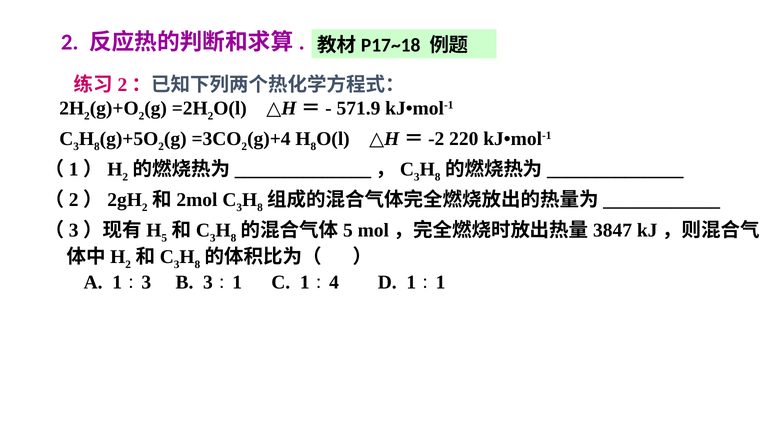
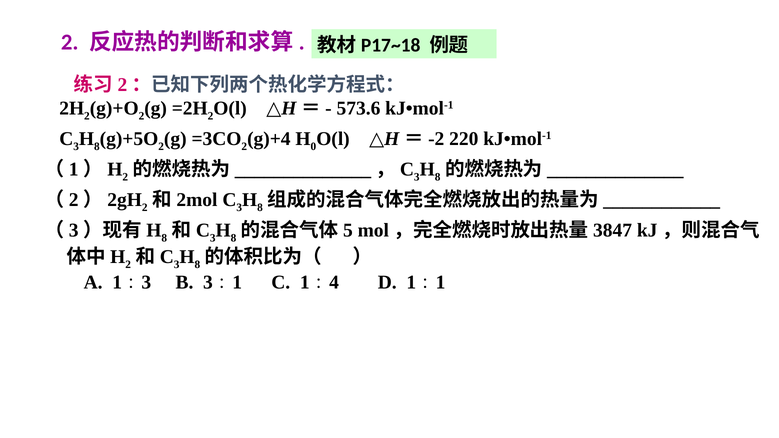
571.9: 571.9 -> 573.6
8 at (313, 146): 8 -> 0
5 at (164, 238): 5 -> 8
